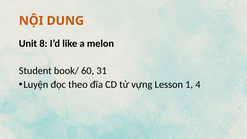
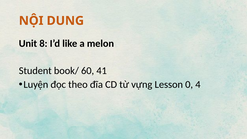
31: 31 -> 41
1: 1 -> 0
